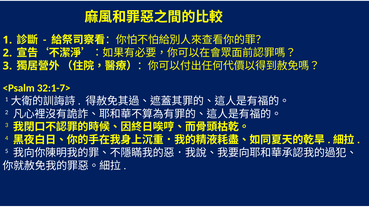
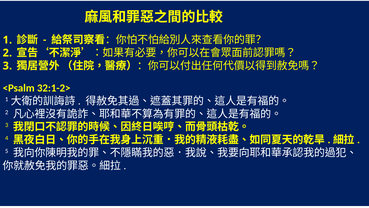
32:1-7>: 32:1-7> -> 32:1-2>
